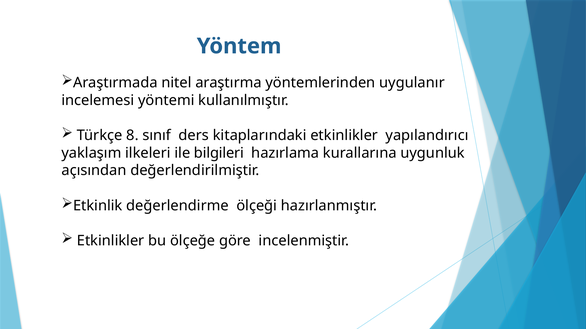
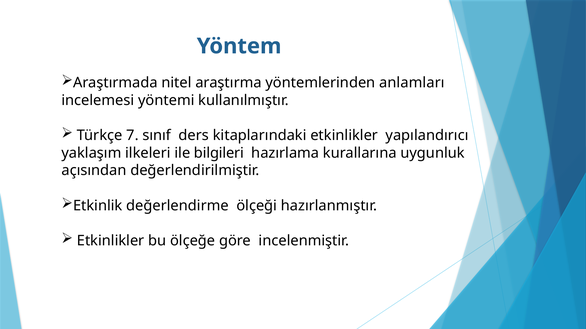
uygulanır: uygulanır -> anlamları
8: 8 -> 7
